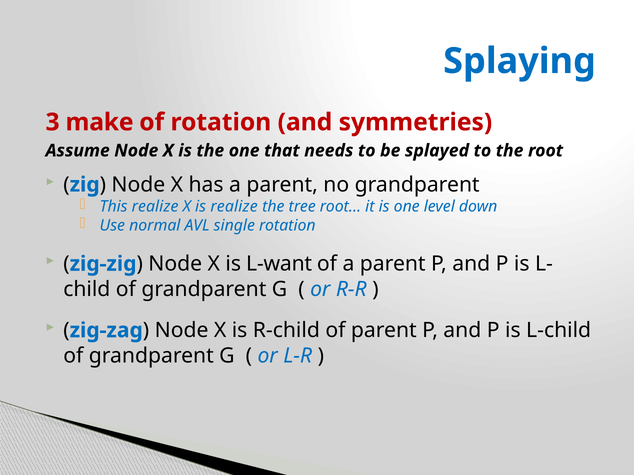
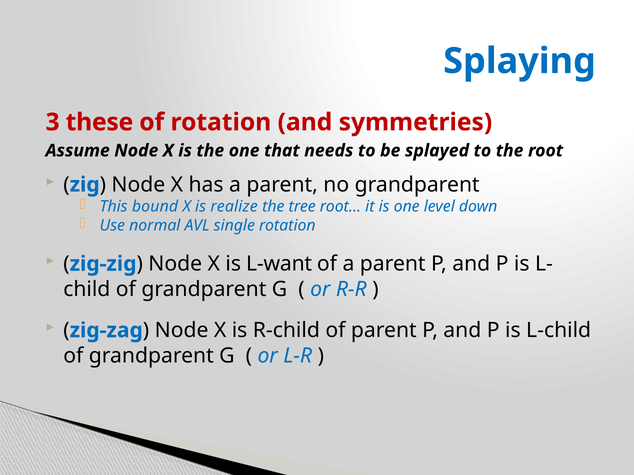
make: make -> these
This realize: realize -> bound
